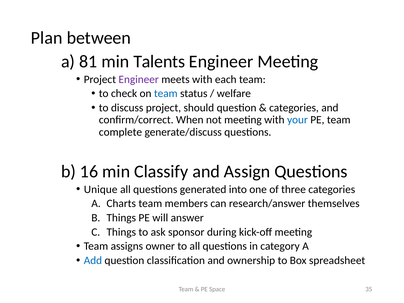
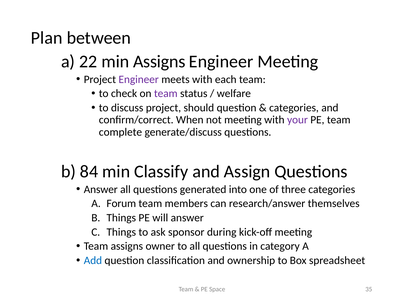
81: 81 -> 22
min Talents: Talents -> Assigns
team at (166, 94) colour: blue -> purple
your colour: blue -> purple
16: 16 -> 84
Unique at (101, 189): Unique -> Answer
Charts: Charts -> Forum
